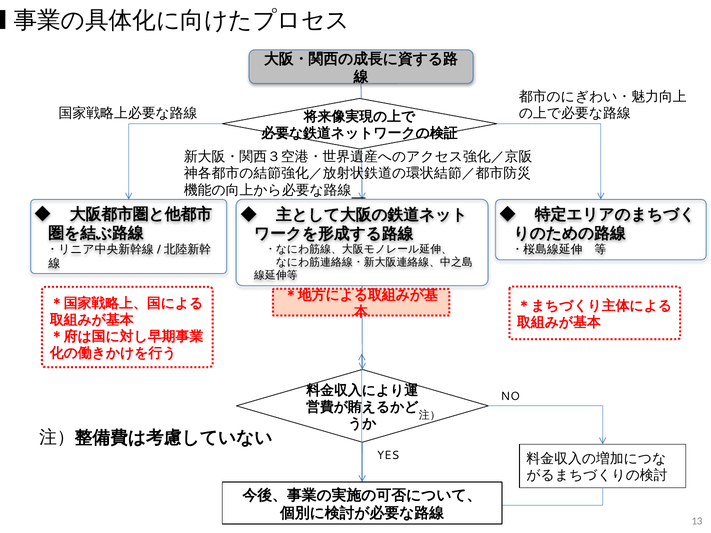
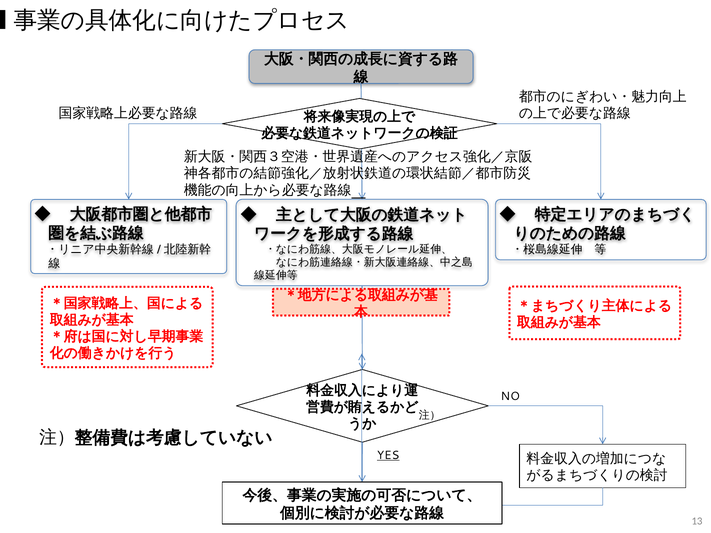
YES underline: none -> present
